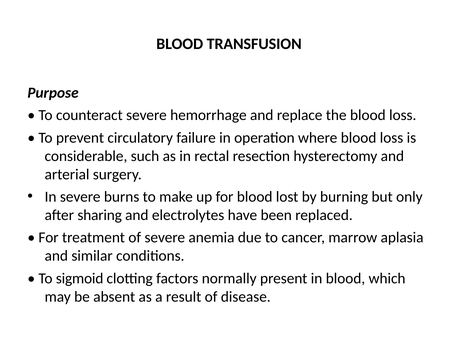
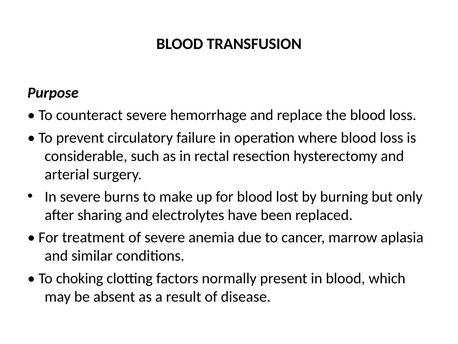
sigmoid: sigmoid -> choking
